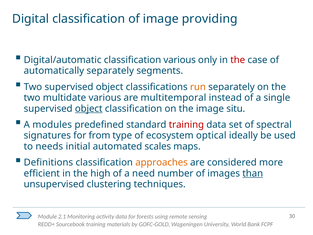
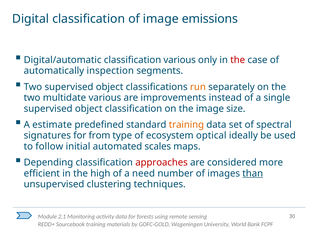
providing: providing -> emissions
automatically separately: separately -> inspection
multitemporal: multitemporal -> improvements
object at (89, 108) underline: present -> none
situ: situ -> size
modules: modules -> estimate
training at (186, 125) colour: red -> orange
needs: needs -> follow
Definitions: Definitions -> Depending
approaches colour: orange -> red
